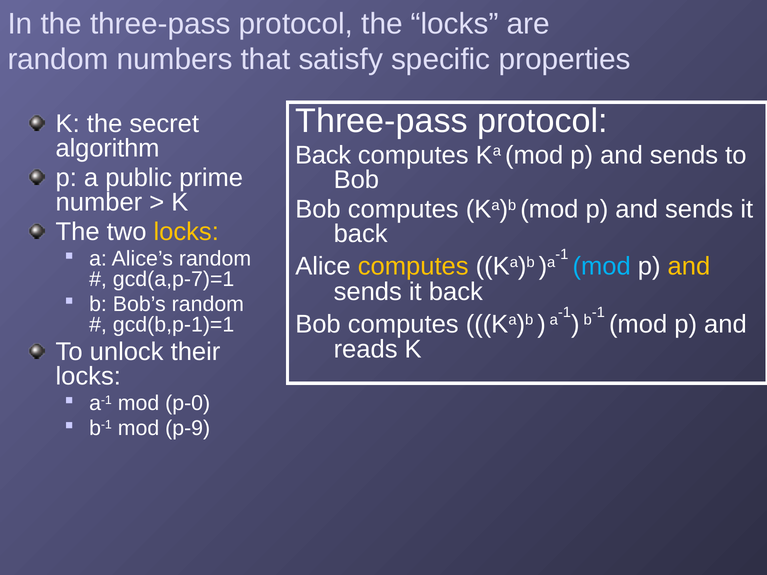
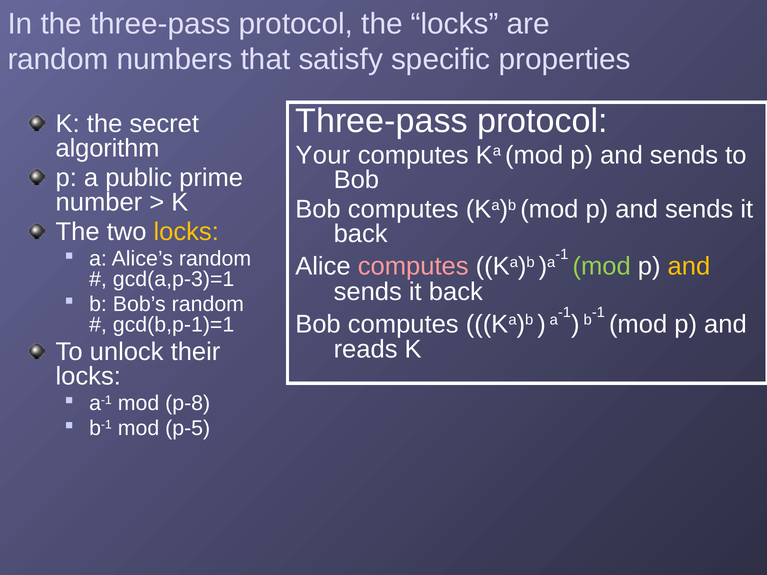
Back at (323, 155): Back -> Your
computes at (413, 267) colour: yellow -> pink
mod at (602, 267) colour: light blue -> light green
gcd(a,p-7)=1: gcd(a,p-7)=1 -> gcd(a,p-3)=1
p-0: p-0 -> p-8
p-9: p-9 -> p-5
